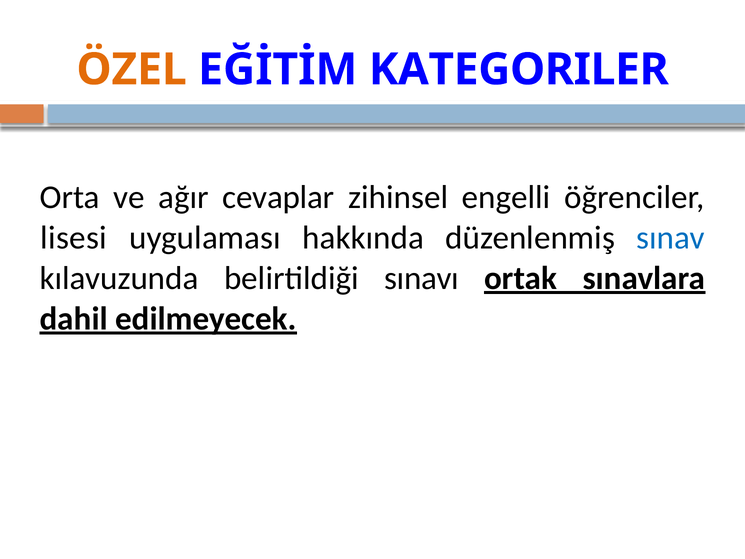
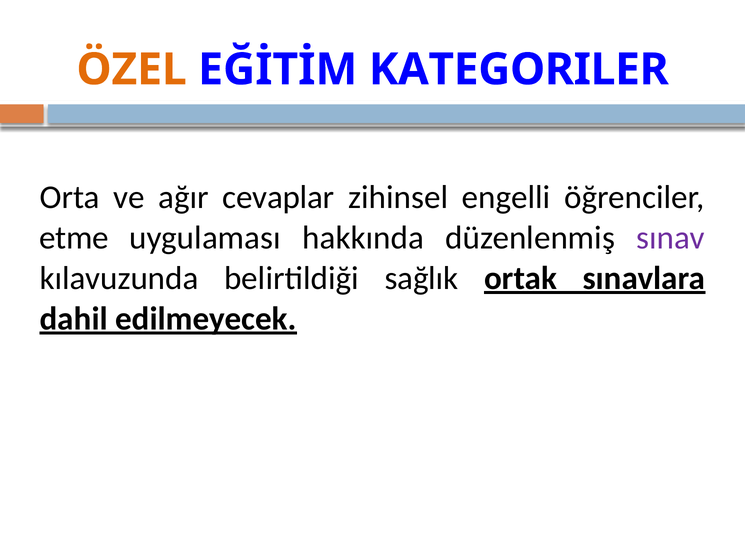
lisesi: lisesi -> etme
sınav colour: blue -> purple
sınavı: sınavı -> sağlık
